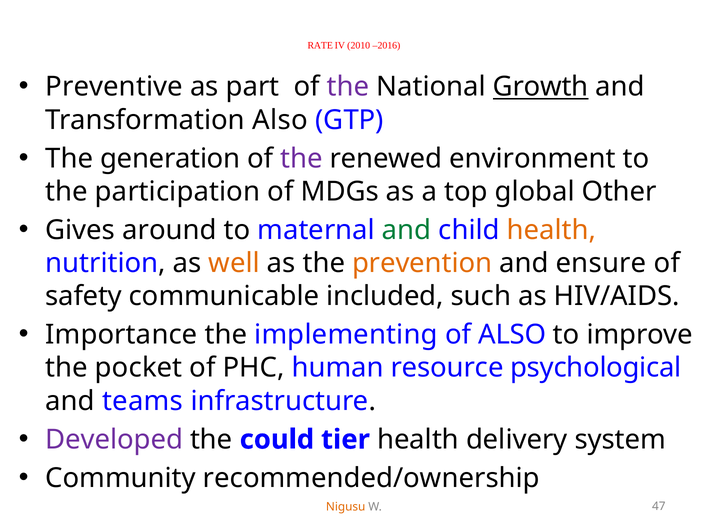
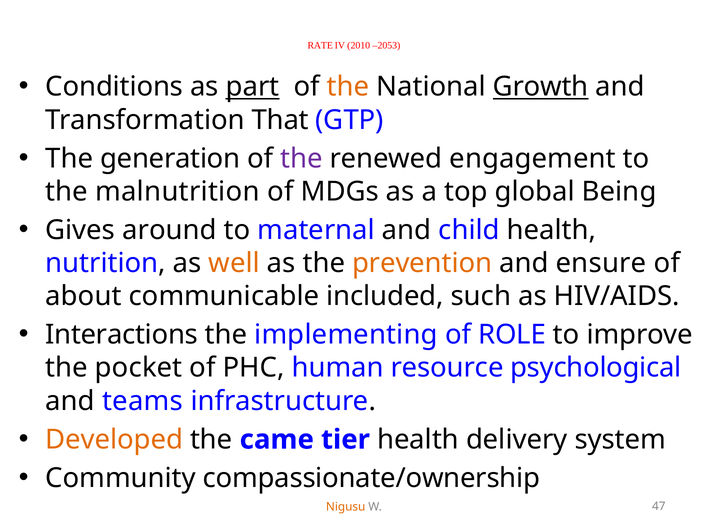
–2016: –2016 -> –2053
Preventive: Preventive -> Conditions
part underline: none -> present
the at (348, 87) colour: purple -> orange
Transformation Also: Also -> That
environment: environment -> engagement
participation: participation -> malnutrition
Other: Other -> Being
and at (407, 230) colour: green -> black
health at (551, 230) colour: orange -> black
safety: safety -> about
Importance: Importance -> Interactions
of ALSO: ALSO -> ROLE
Developed colour: purple -> orange
could: could -> came
recommended/ownership: recommended/ownership -> compassionate/ownership
